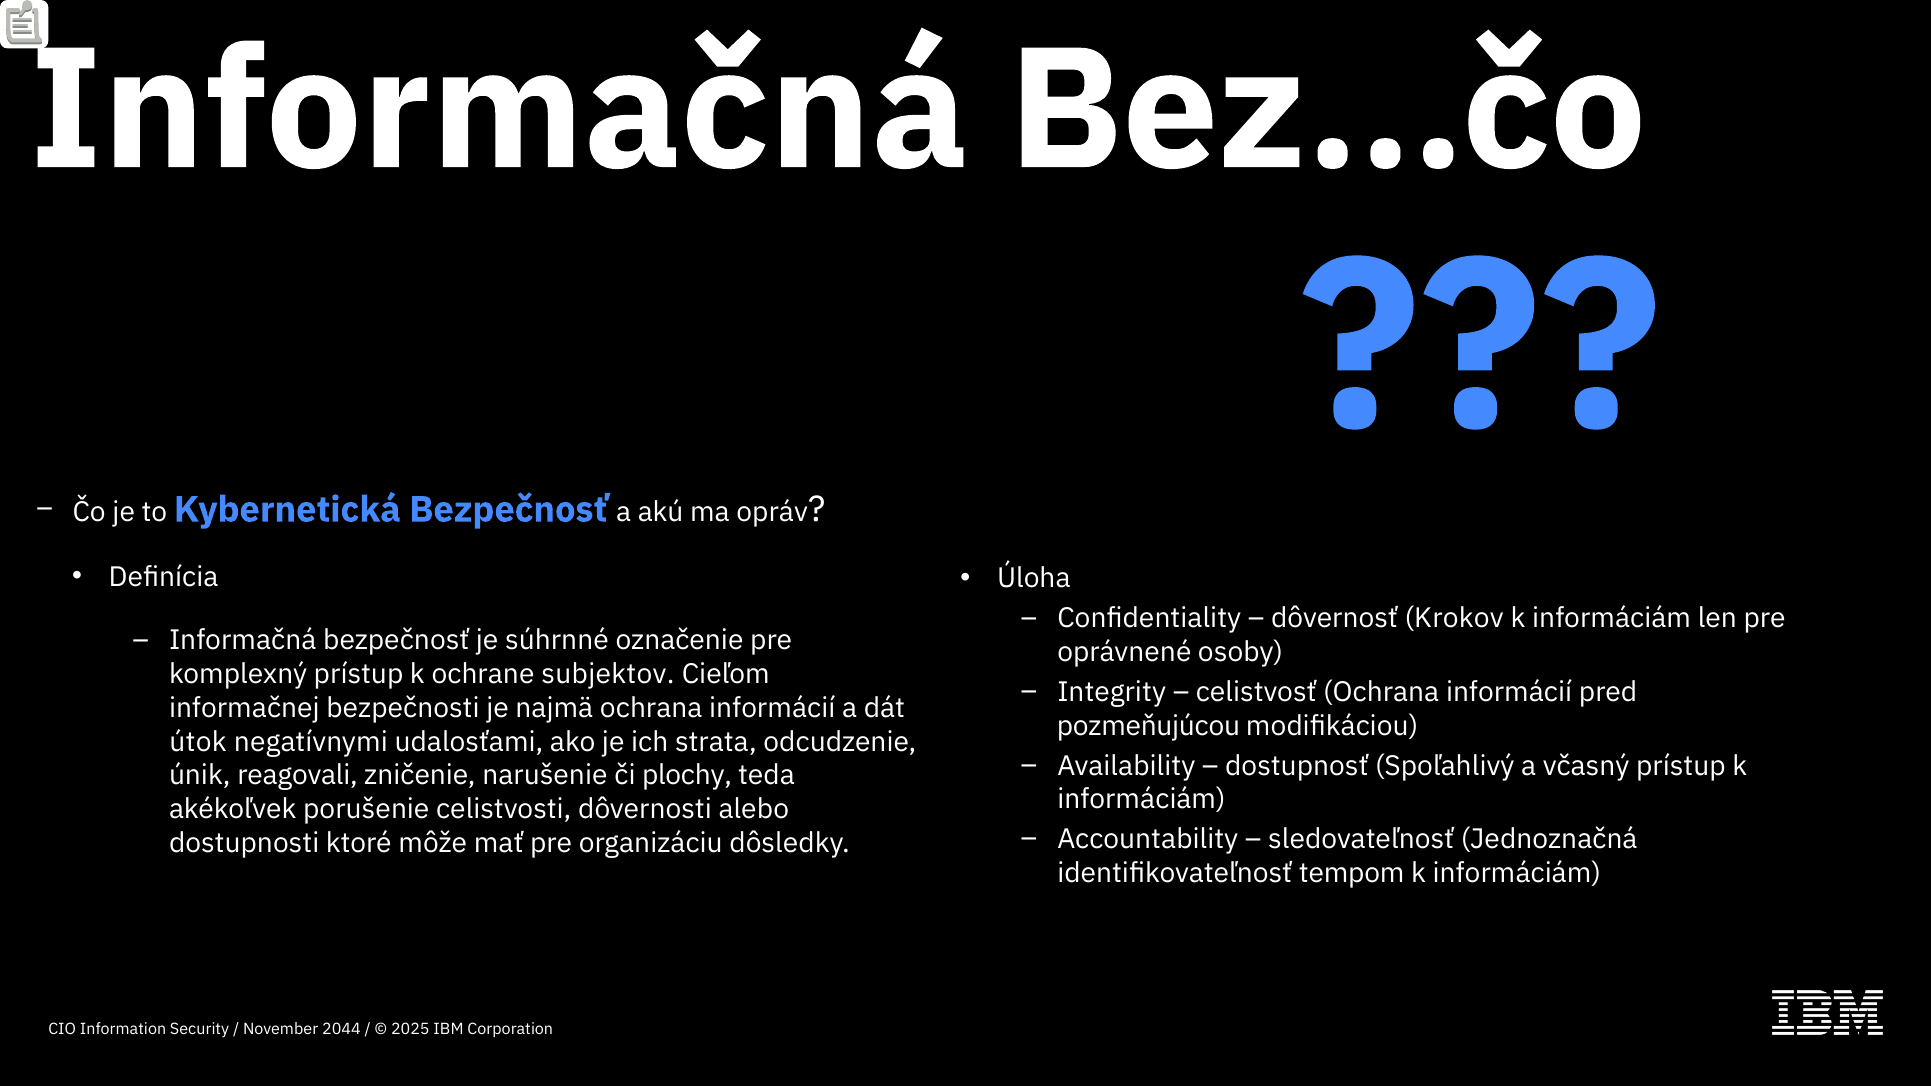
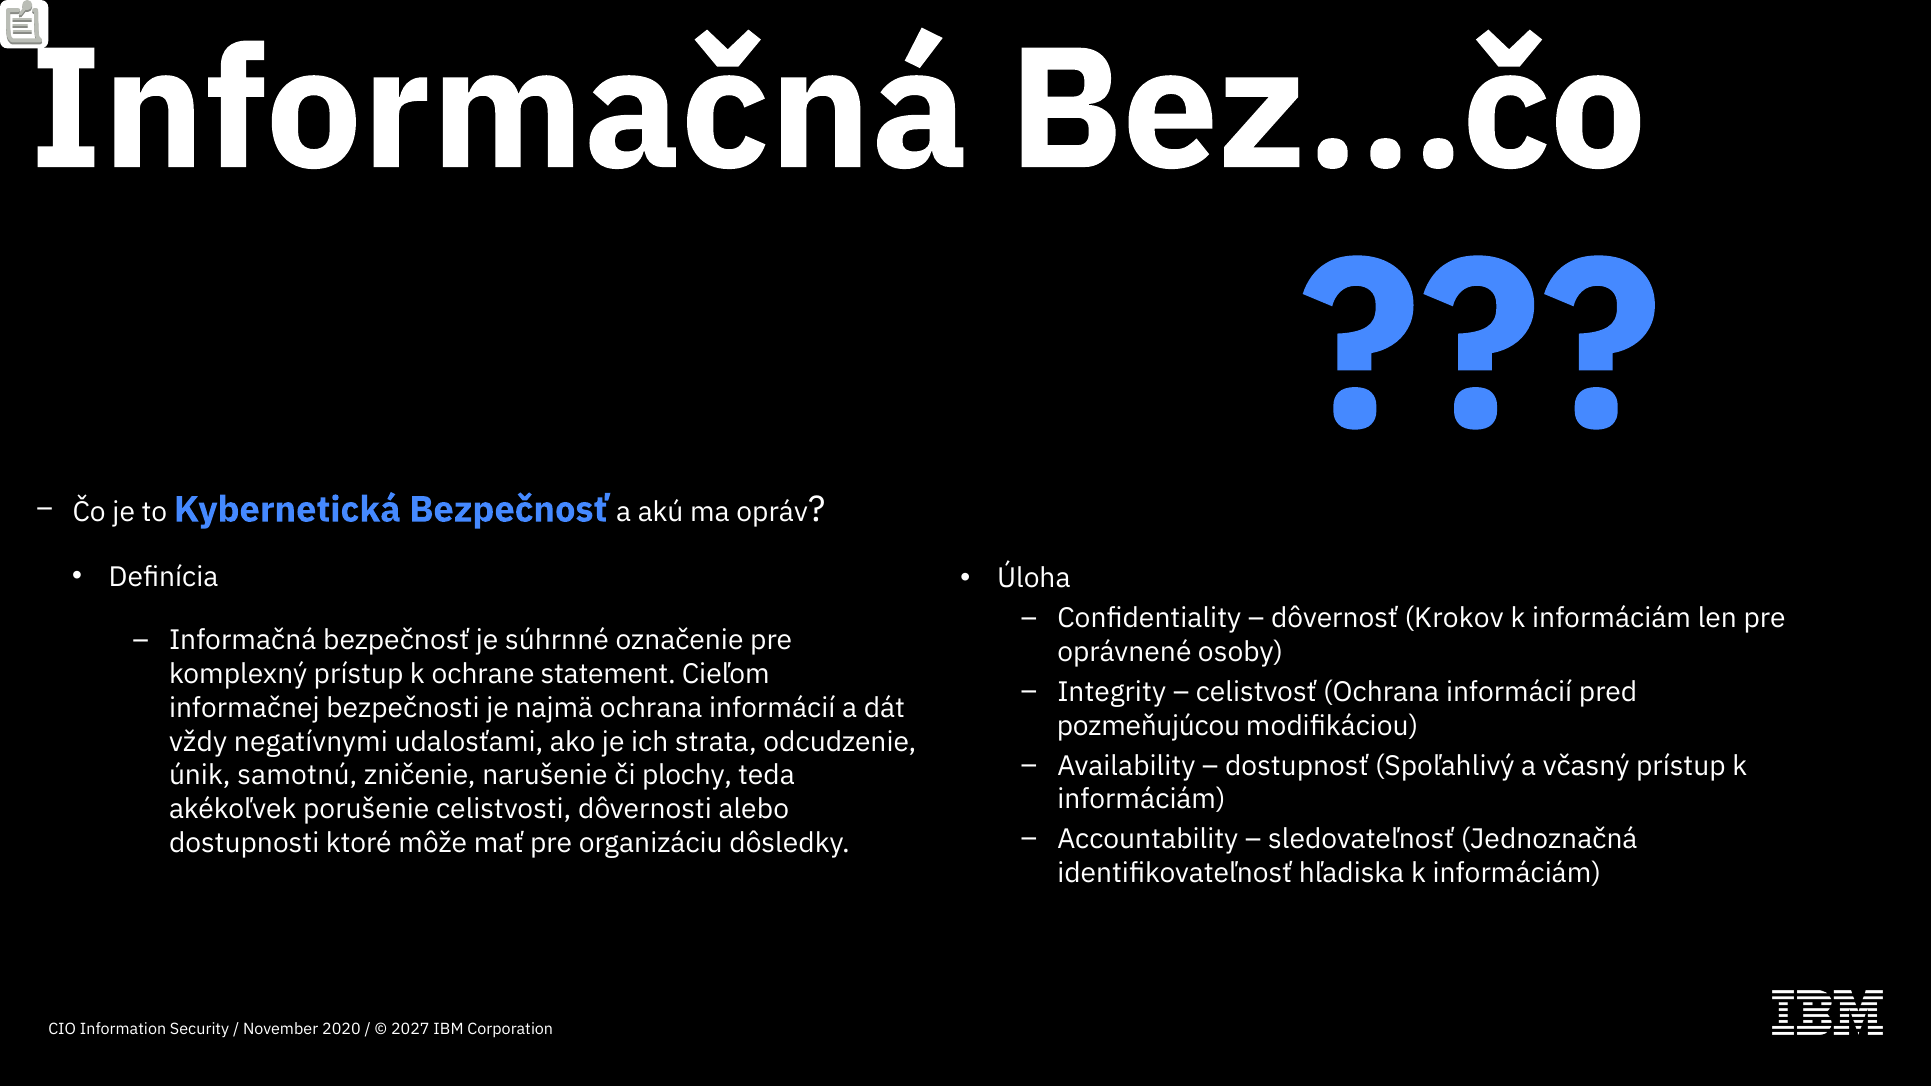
subjektov: subjektov -> statement
útok: útok -> vždy
reagovali: reagovali -> samotnú
tempom: tempom -> hľadiska
2044: 2044 -> 2020
2025: 2025 -> 2027
